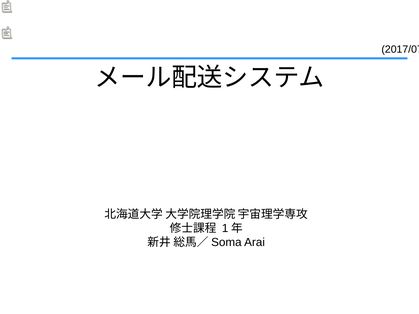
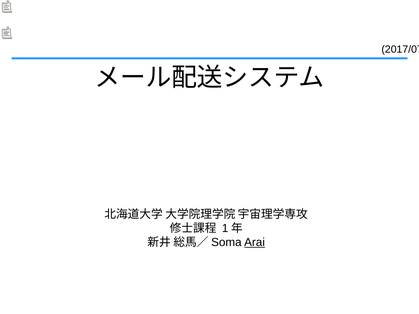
Arai underline: none -> present
